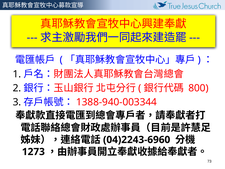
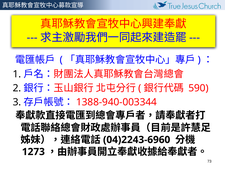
800: 800 -> 590
